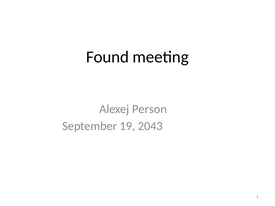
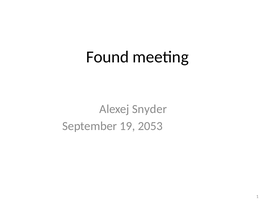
Person: Person -> Snyder
2043: 2043 -> 2053
